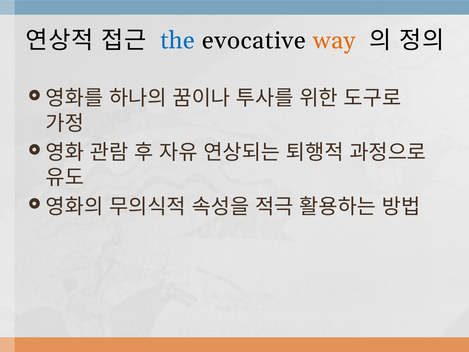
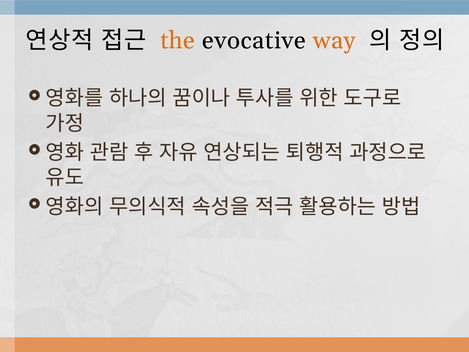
the colour: blue -> orange
